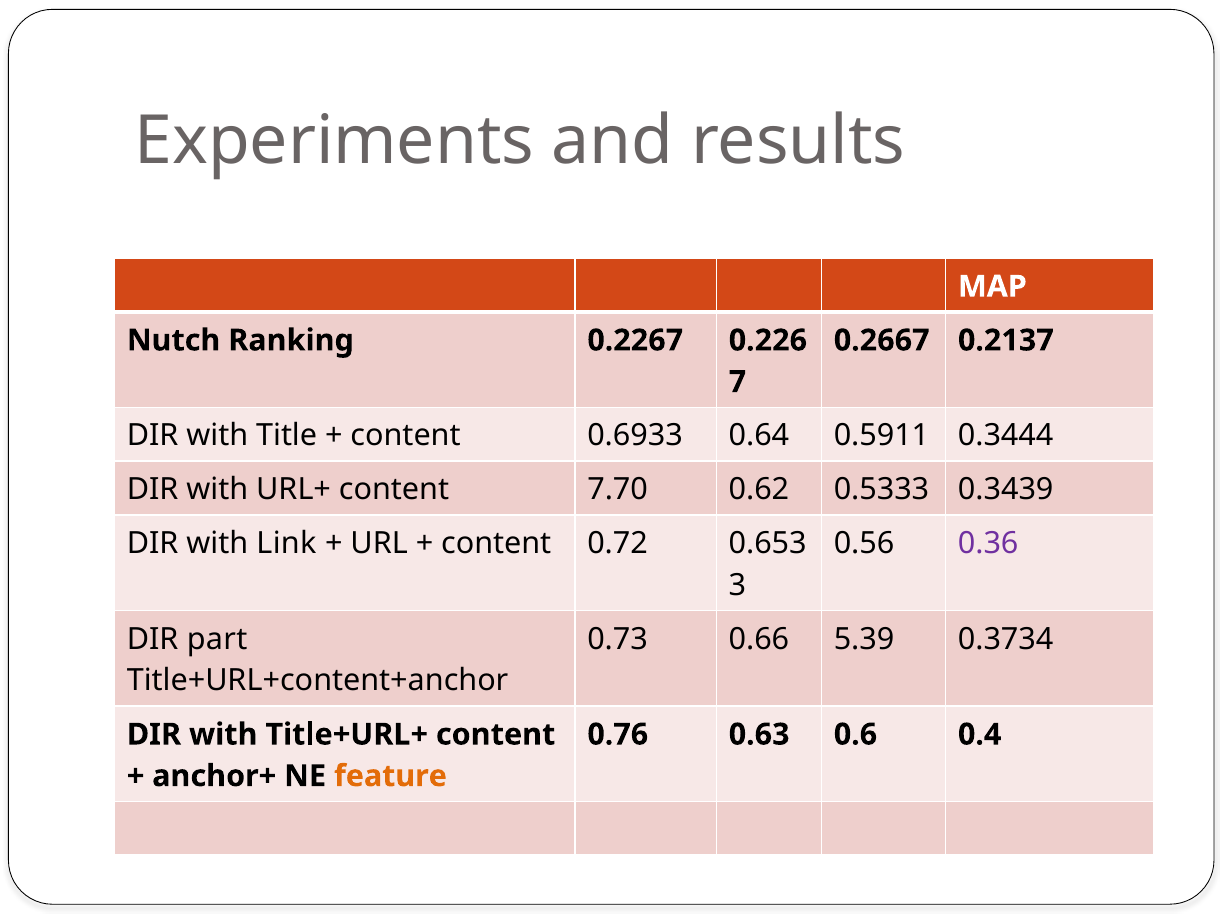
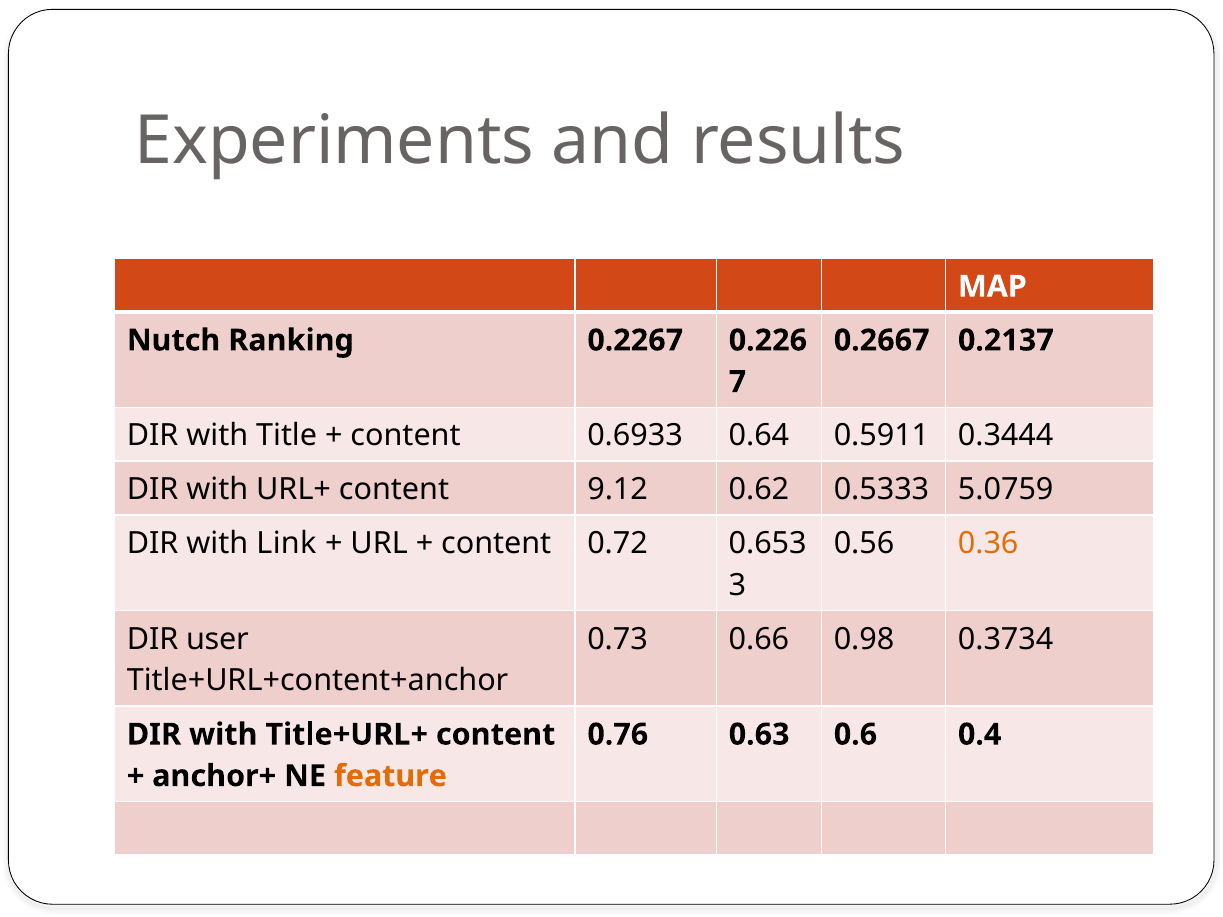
7.70: 7.70 -> 9.12
0.3439: 0.3439 -> 5.0759
0.36 colour: purple -> orange
part: part -> user
5.39: 5.39 -> 0.98
